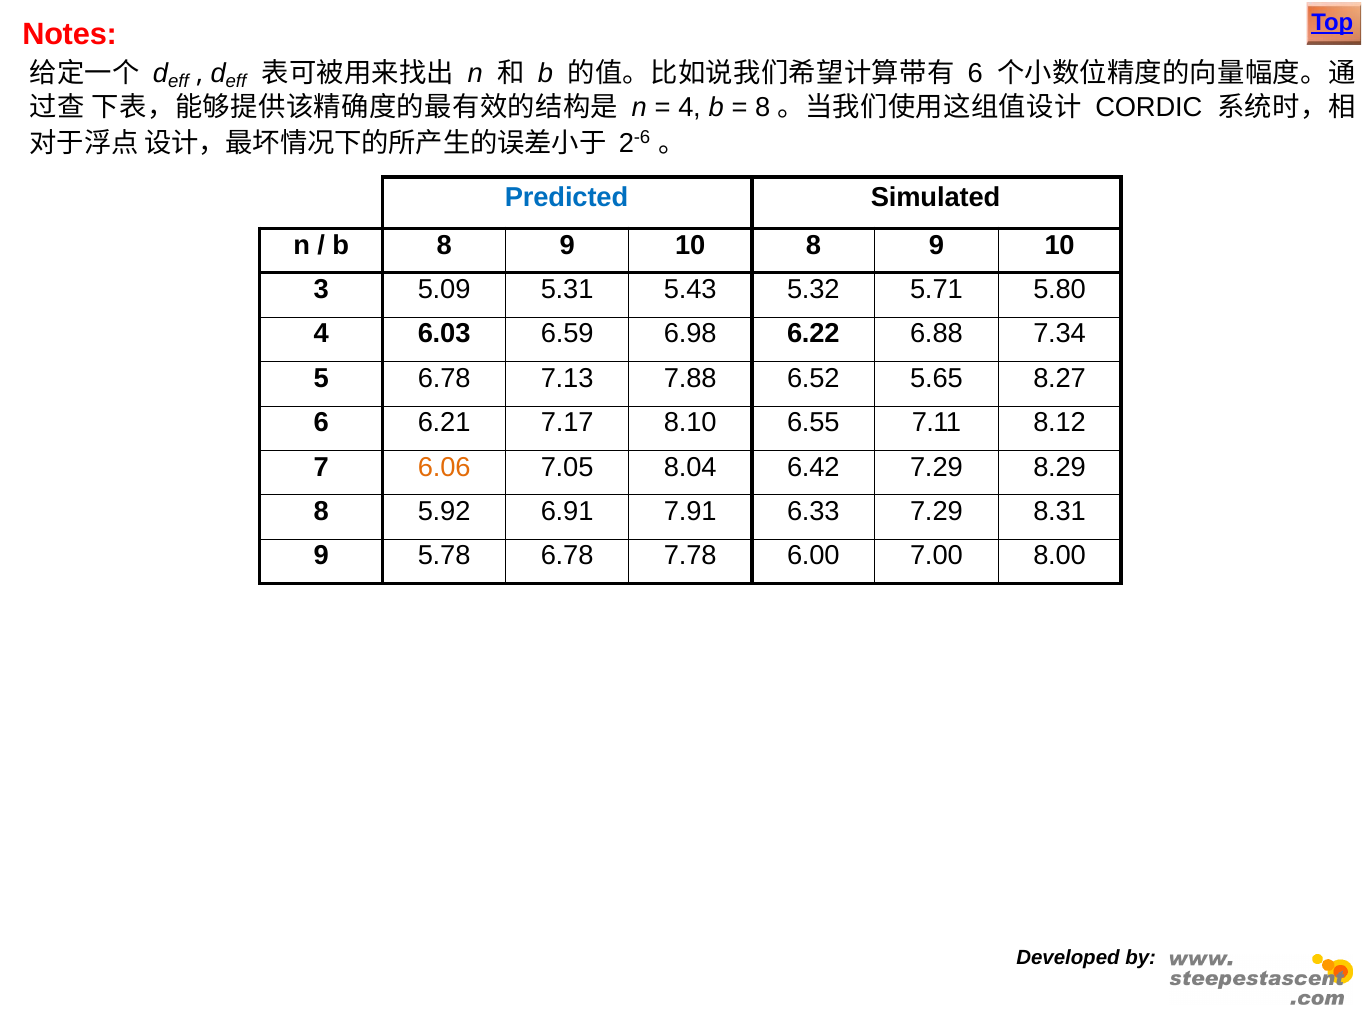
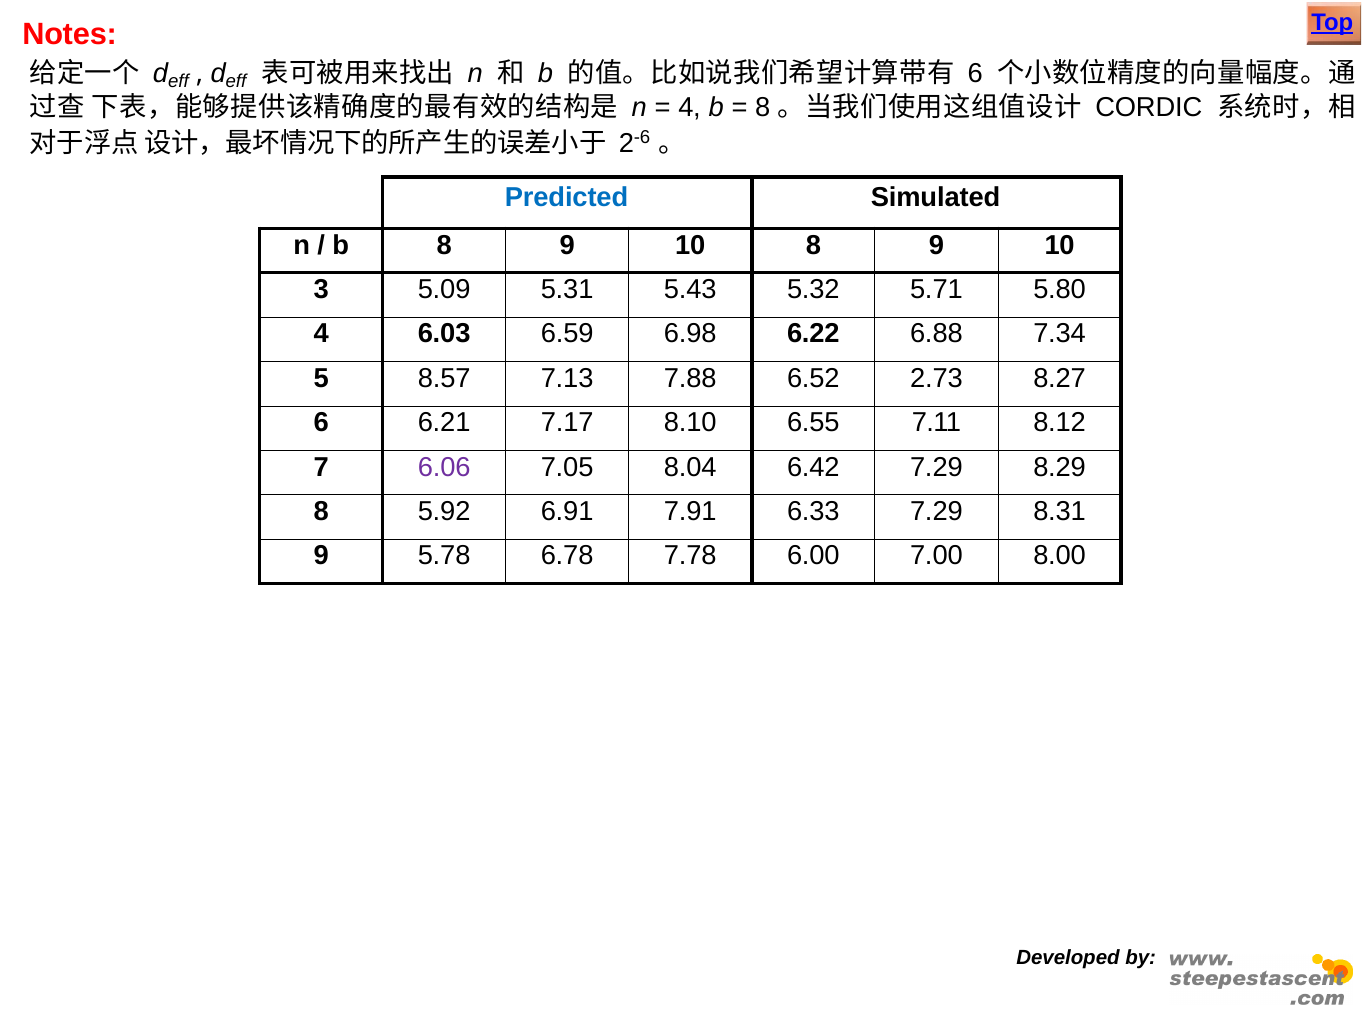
5 6.78: 6.78 -> 8.57
5.65: 5.65 -> 2.73
6.06 colour: orange -> purple
